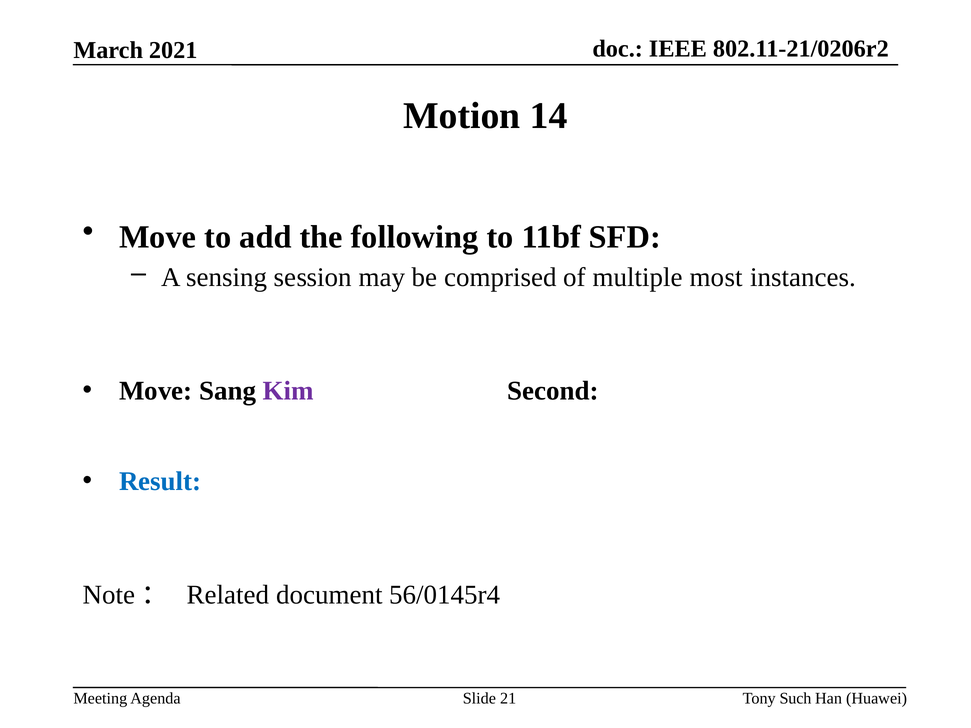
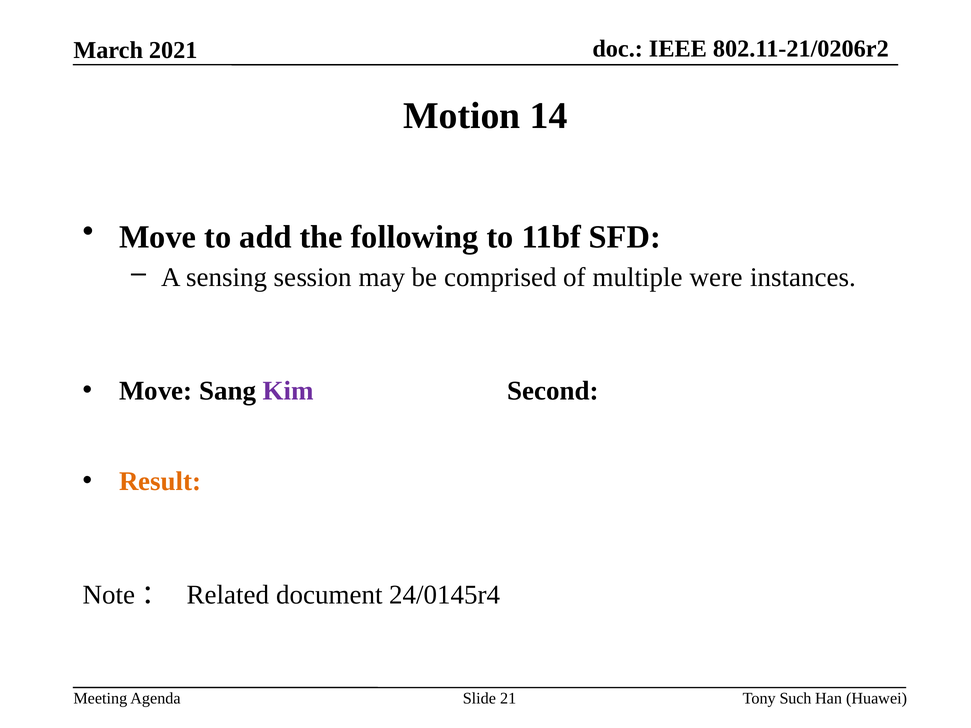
most: most -> were
Result colour: blue -> orange
56/0145r4: 56/0145r4 -> 24/0145r4
